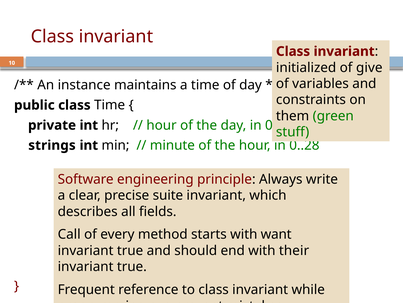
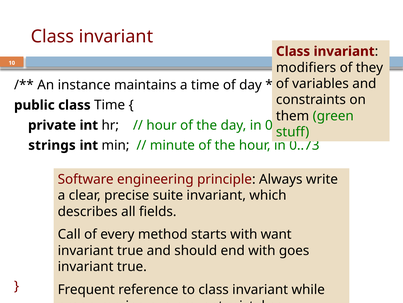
initialized: initialized -> modifiers
give: give -> they
0..28: 0..28 -> 0..73
their: their -> goes
